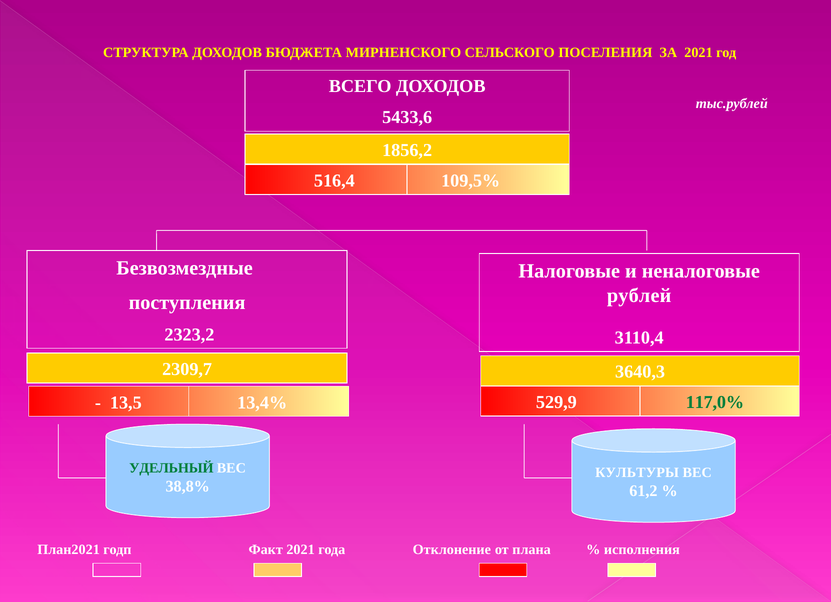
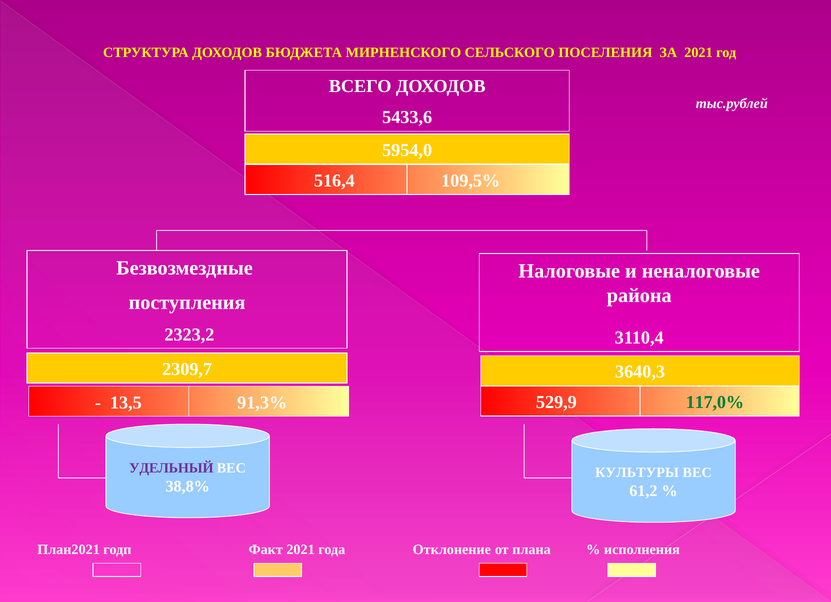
1856,2: 1856,2 -> 5954,0
рублей: рублей -> района
13,4%: 13,4% -> 91,3%
УДЕЛЬНЫЙ colour: green -> purple
